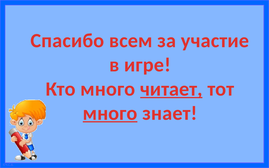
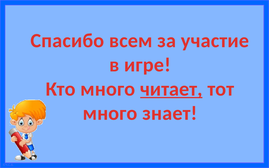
много at (110, 113) underline: present -> none
